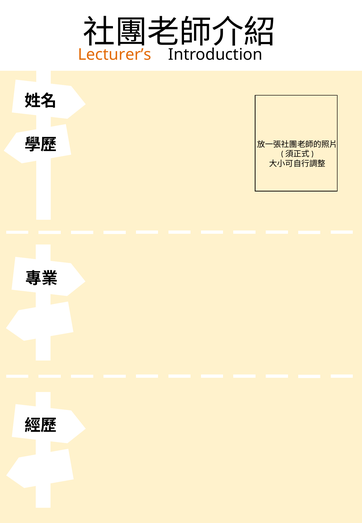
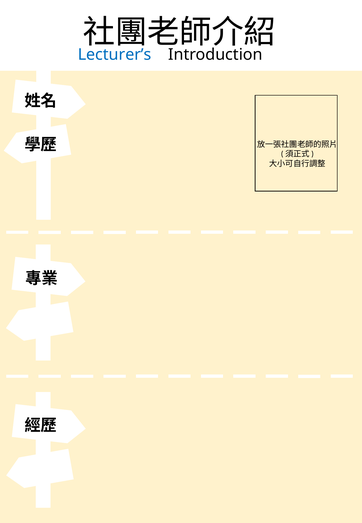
Lecturer’s colour: orange -> blue
